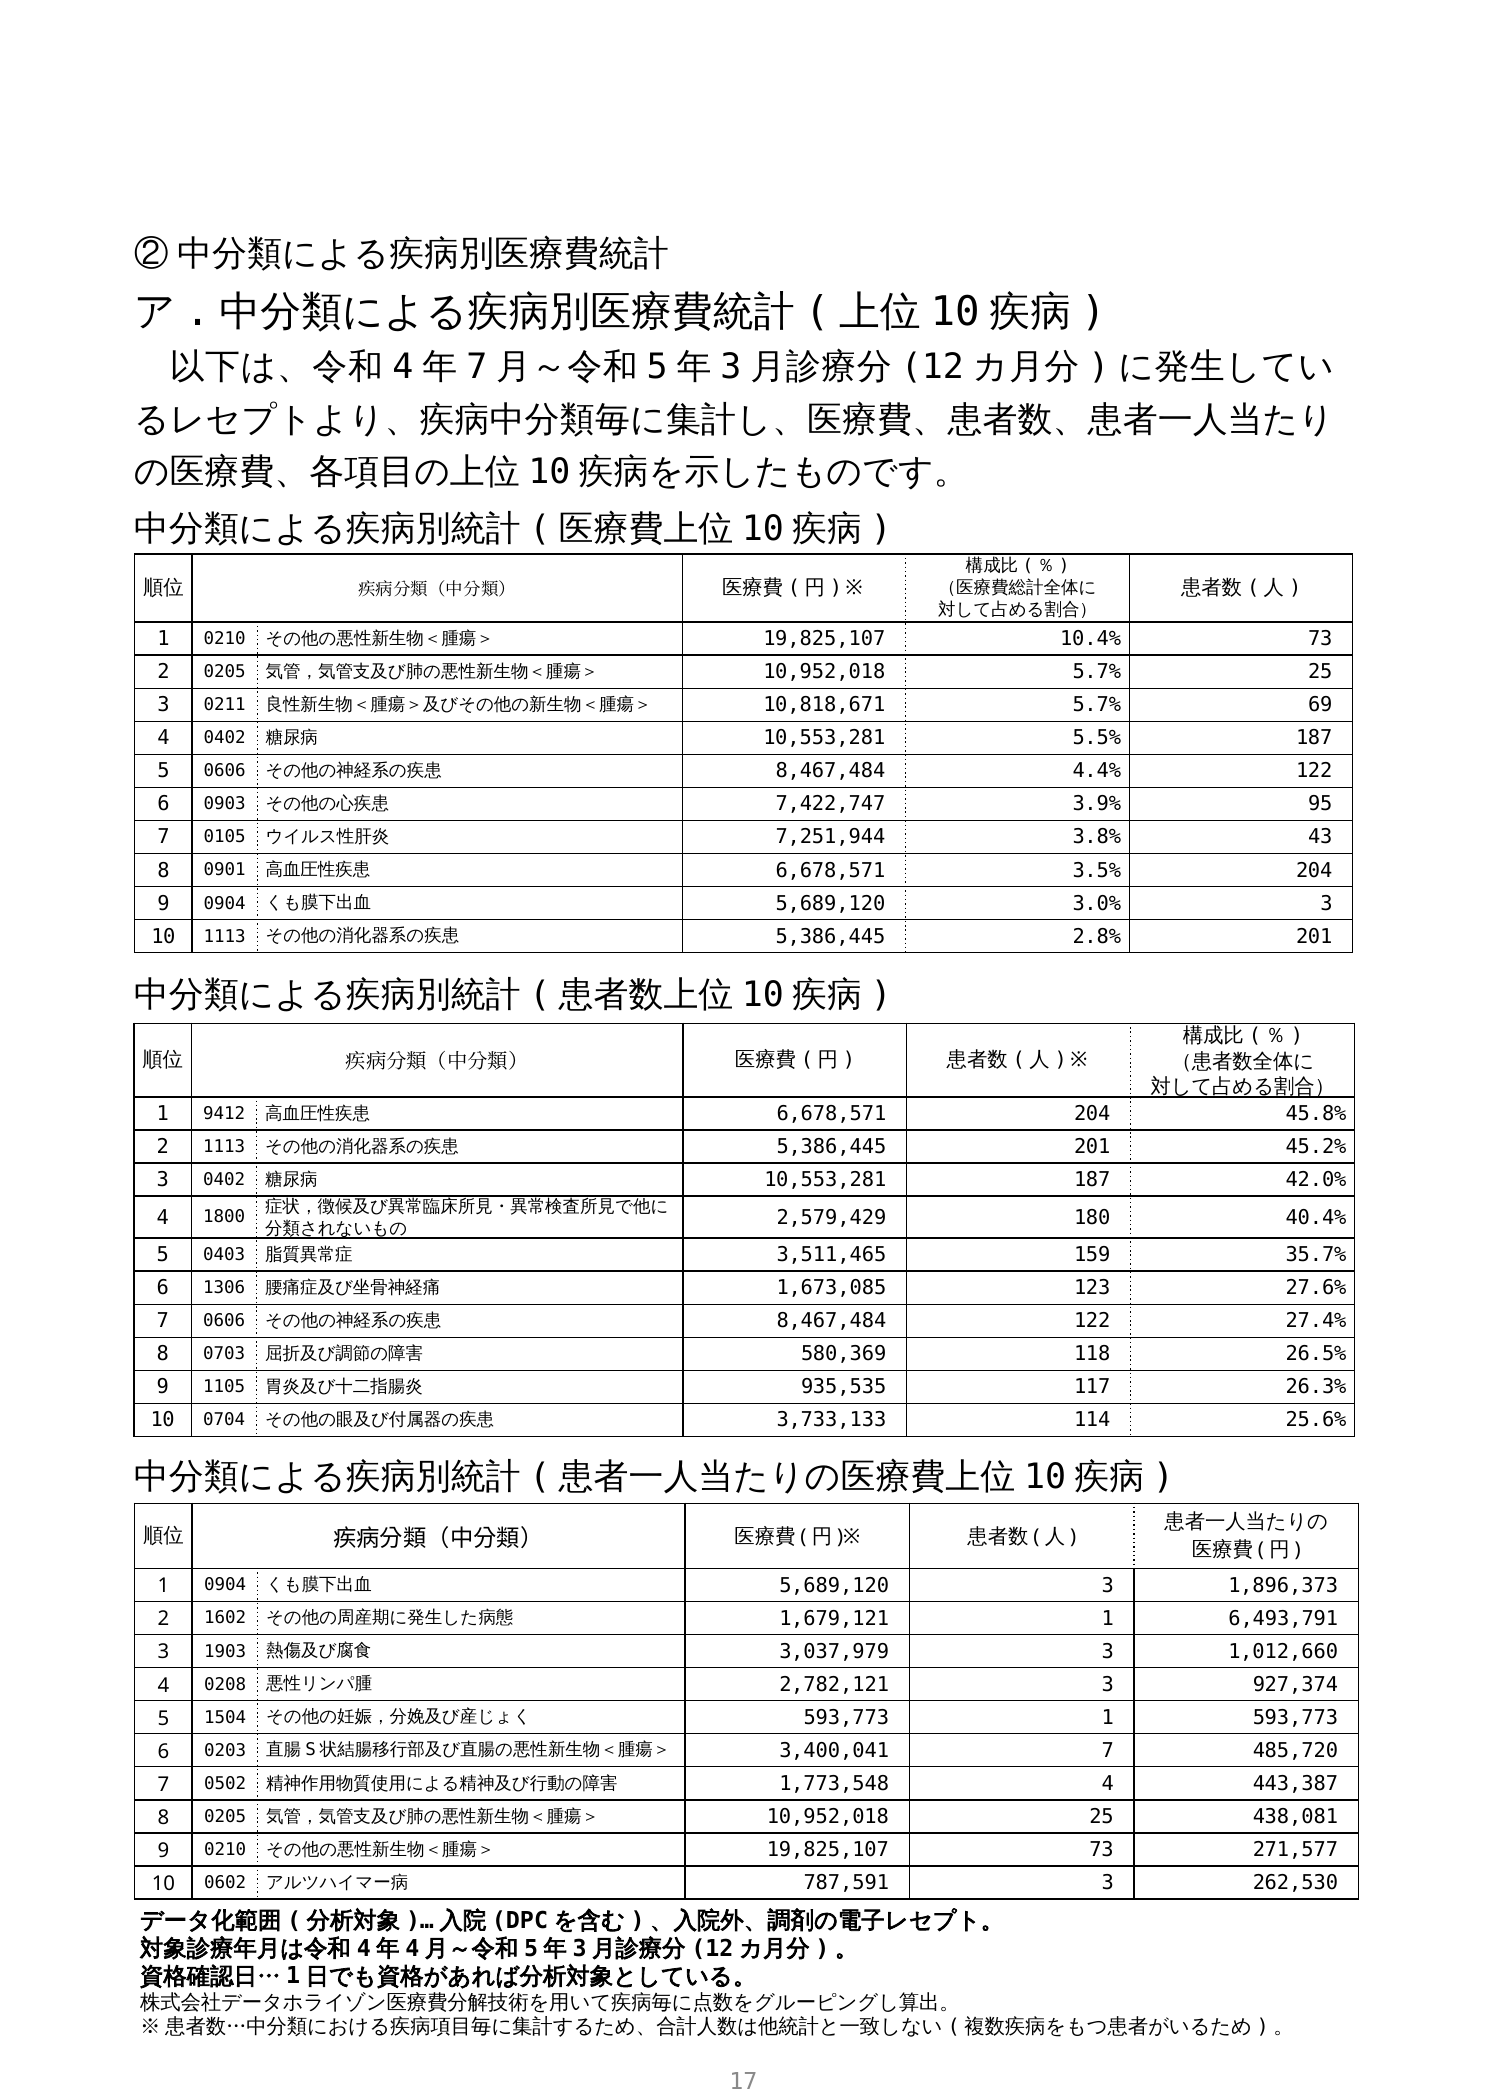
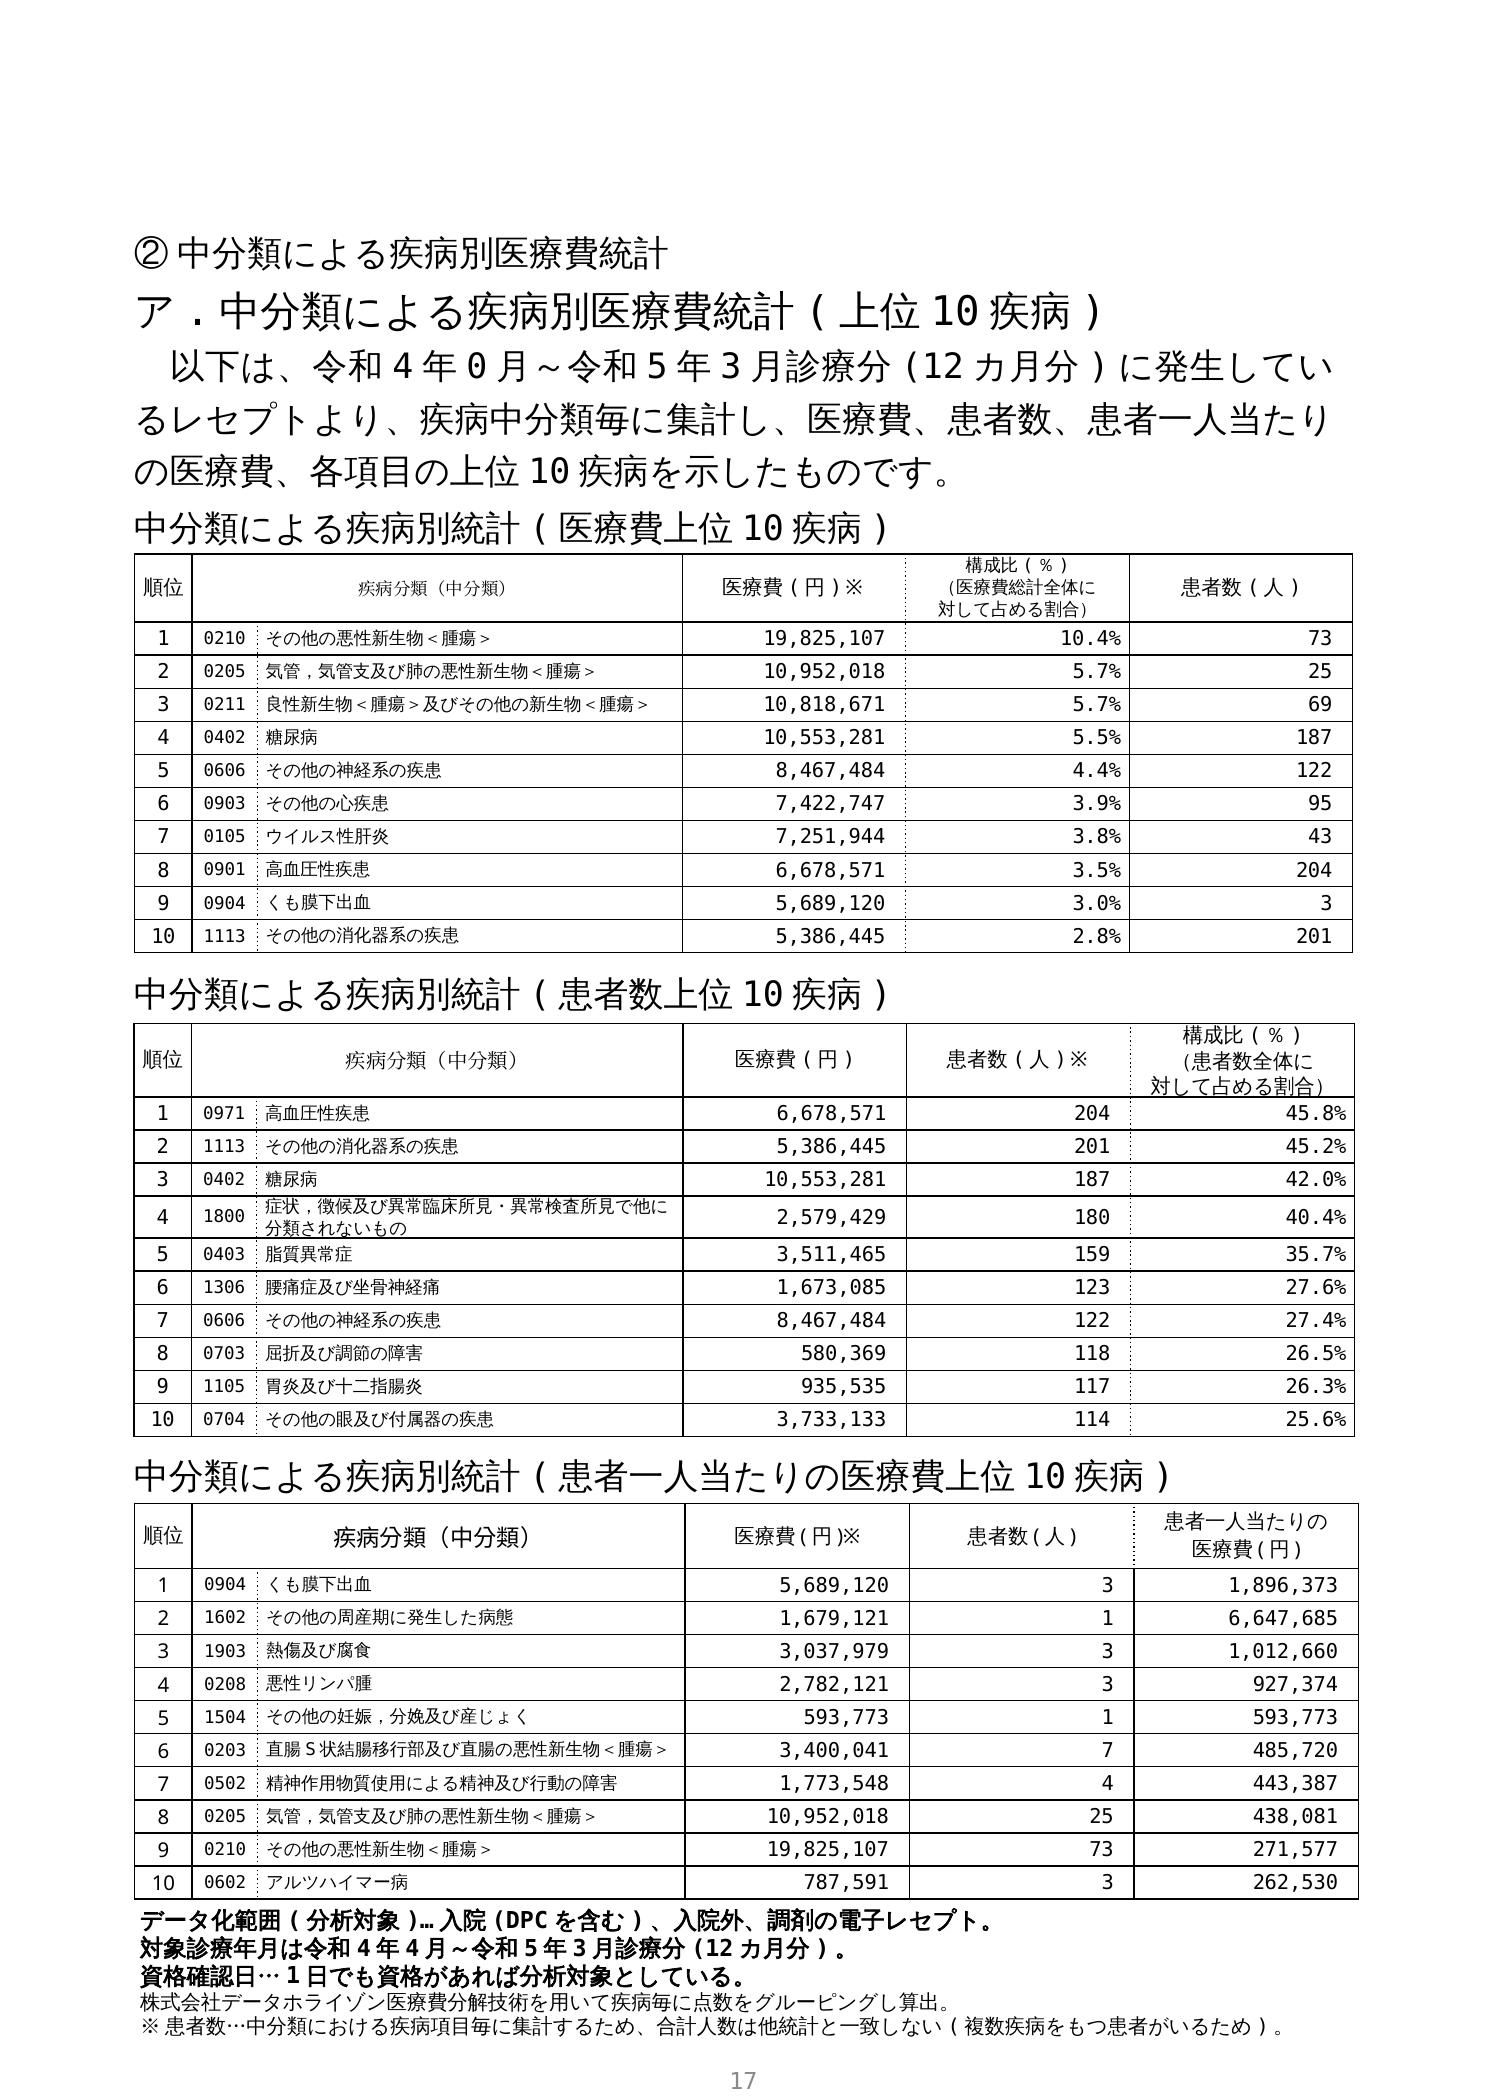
7 at (477, 367): 7 -> 0
9412: 9412 -> 0971
6,493,791: 6,493,791 -> 6,647,685
